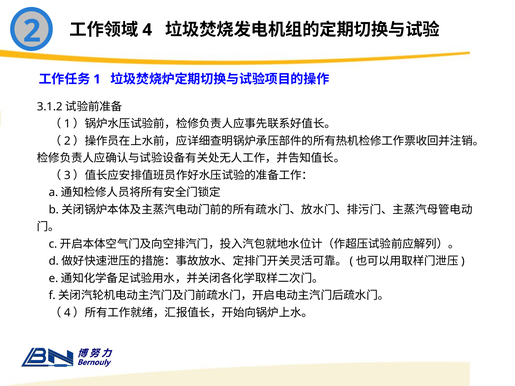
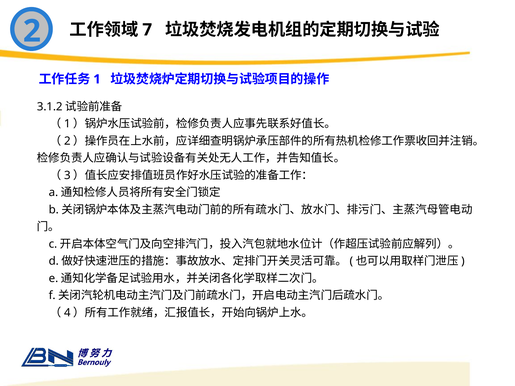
4: 4 -> 7
